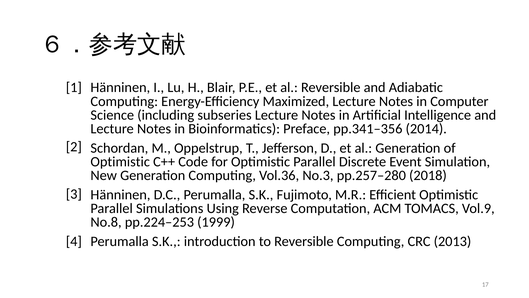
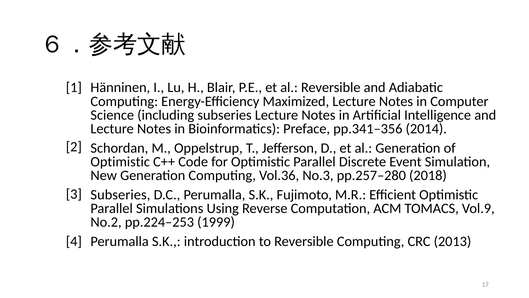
Hänninen at (120, 194): Hänninen -> Subseries
No.8: No.8 -> No.2
